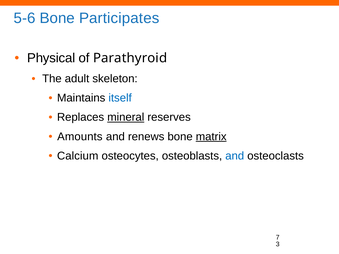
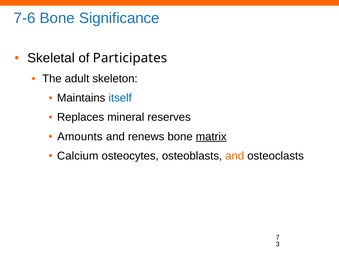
5-6: 5-6 -> 7-6
Participates: Participates -> Significance
Physical: Physical -> Skeletal
Parathyroid: Parathyroid -> Participates
mineral underline: present -> none
and at (235, 156) colour: blue -> orange
